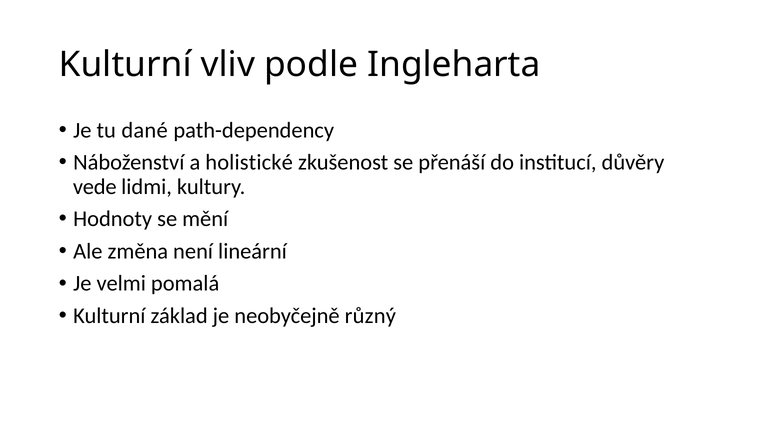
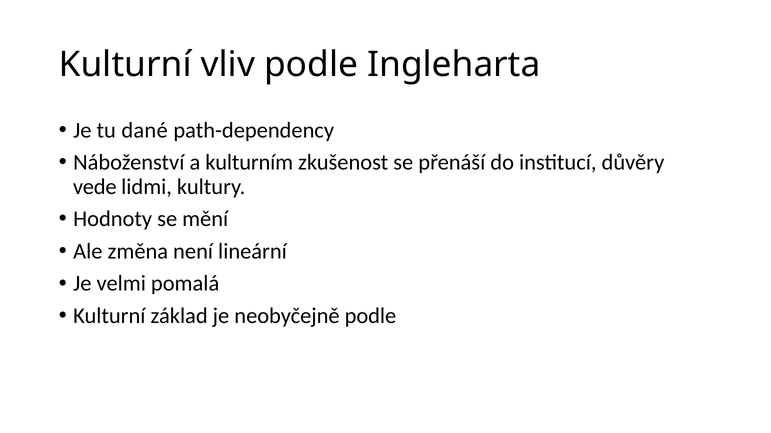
holistické: holistické -> kulturním
neobyčejně různý: různý -> podle
